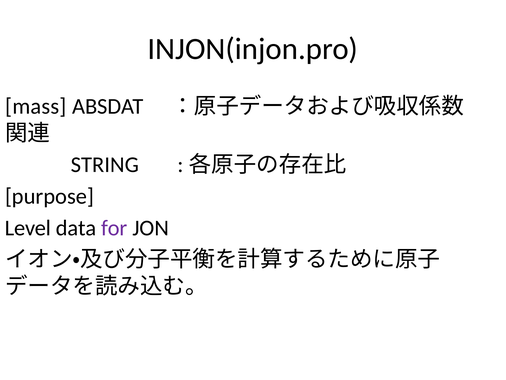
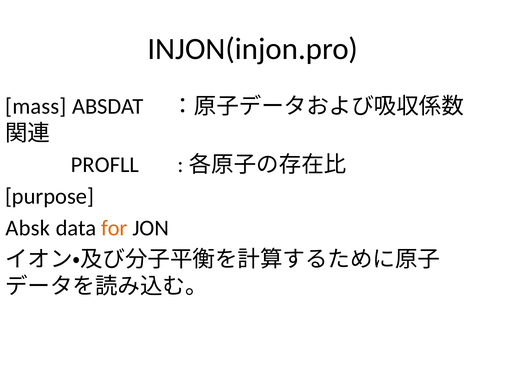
STRING: STRING -> PROFLL
Level: Level -> Absk
for colour: purple -> orange
